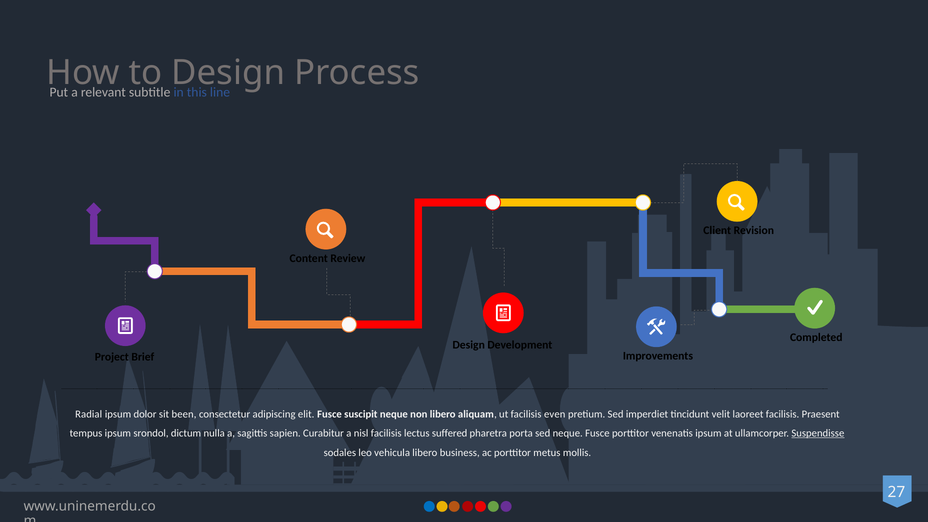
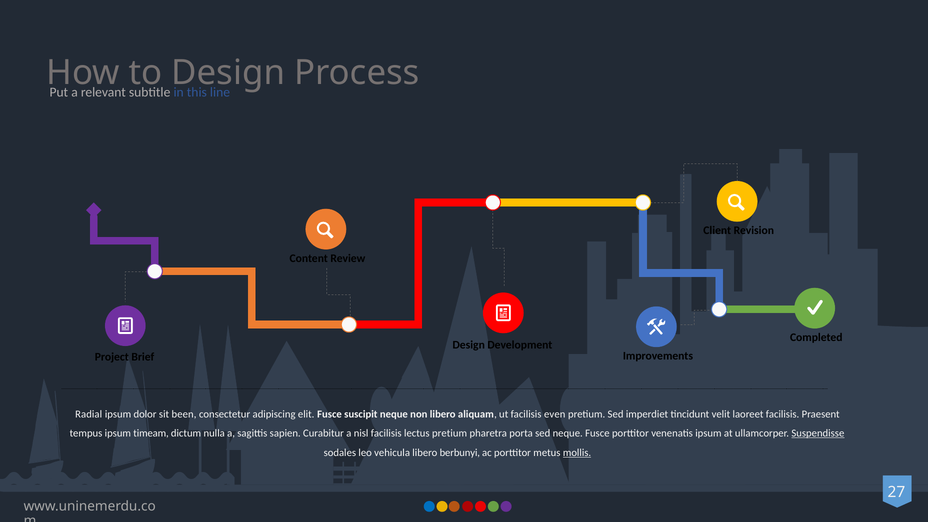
srondol: srondol -> timeam
lectus suffered: suffered -> pretium
business: business -> berbunyi
mollis underline: none -> present
